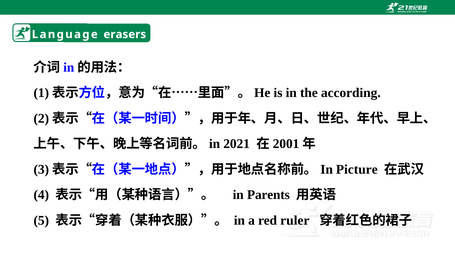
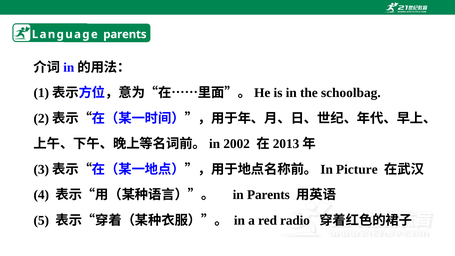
Language erasers: erasers -> parents
according: according -> schoolbag
2021: 2021 -> 2002
2001: 2001 -> 2013
ruler: ruler -> radio
